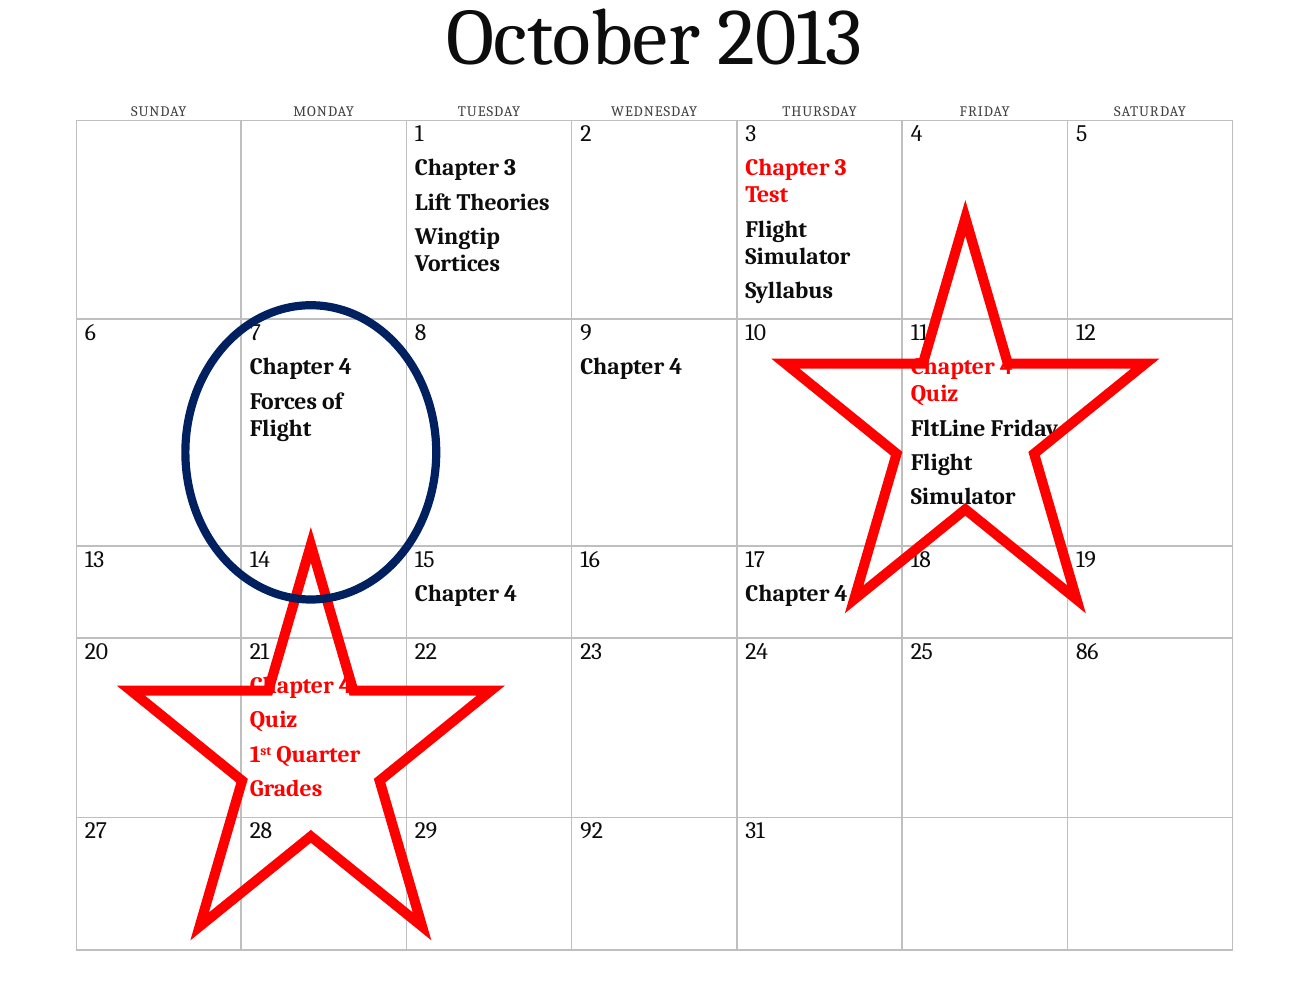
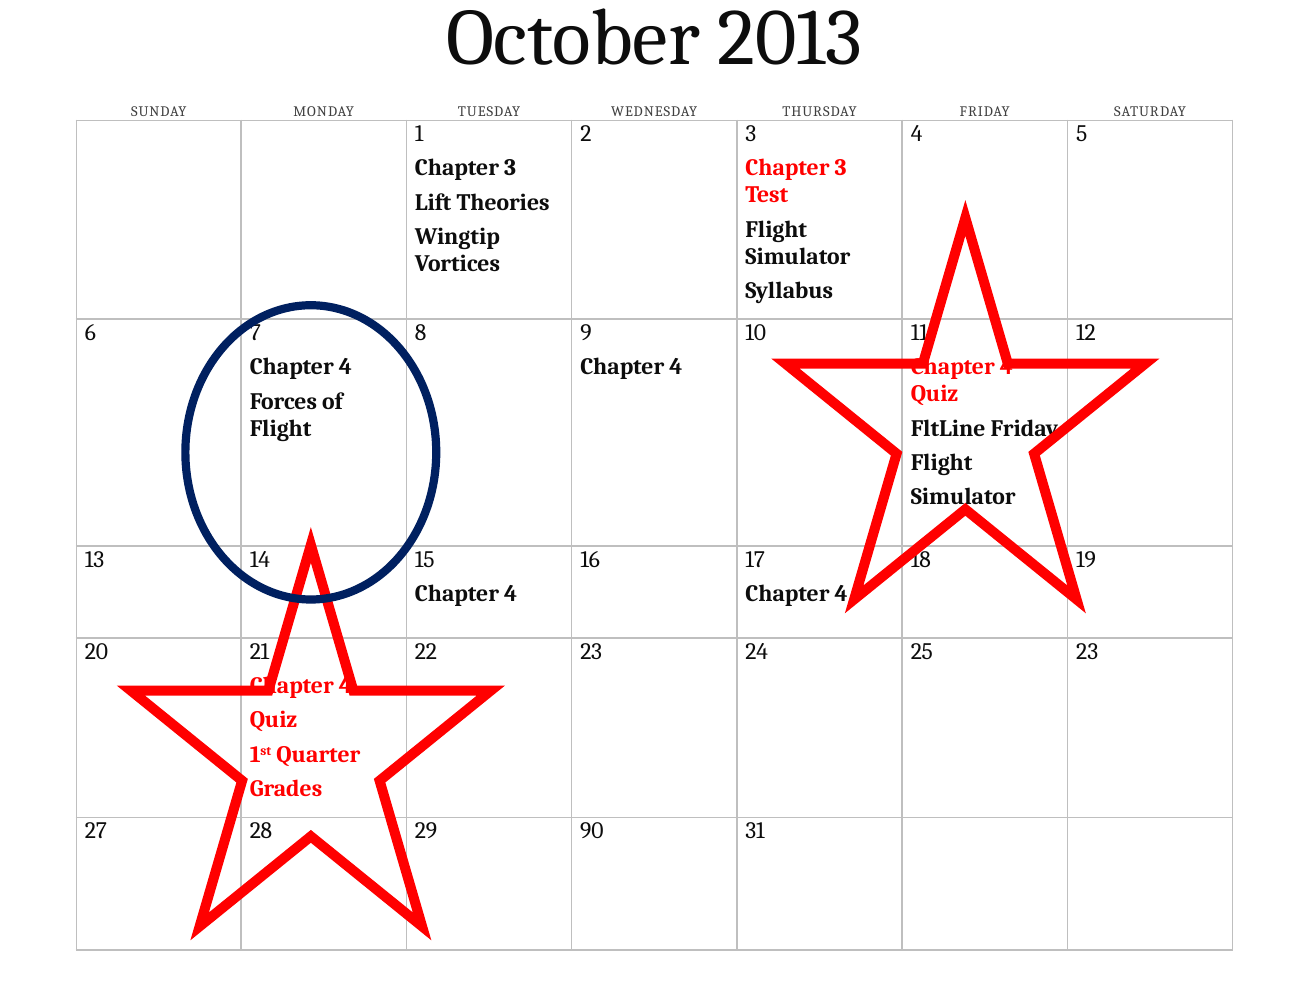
25 86: 86 -> 23
92: 92 -> 90
